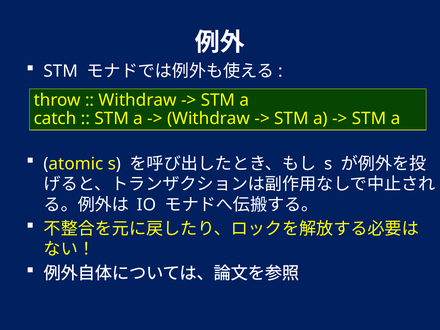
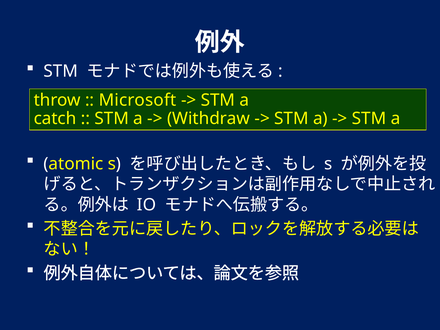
Withdraw at (138, 100): Withdraw -> Microsoft
